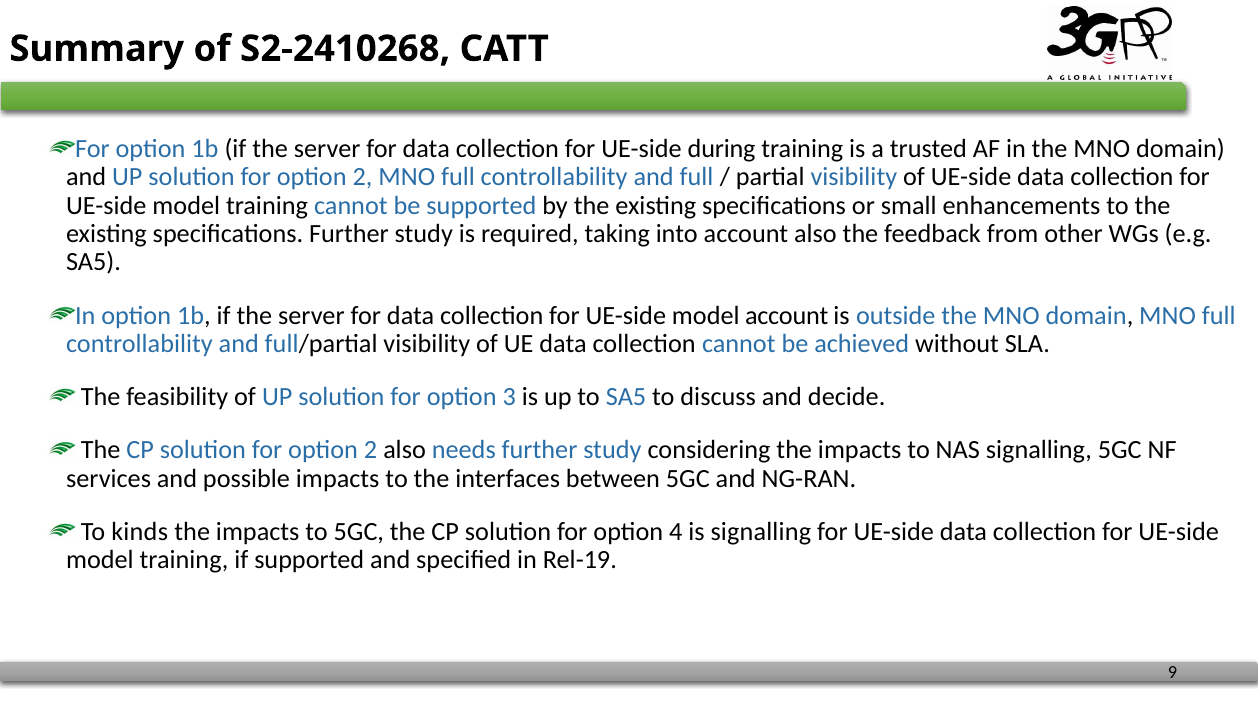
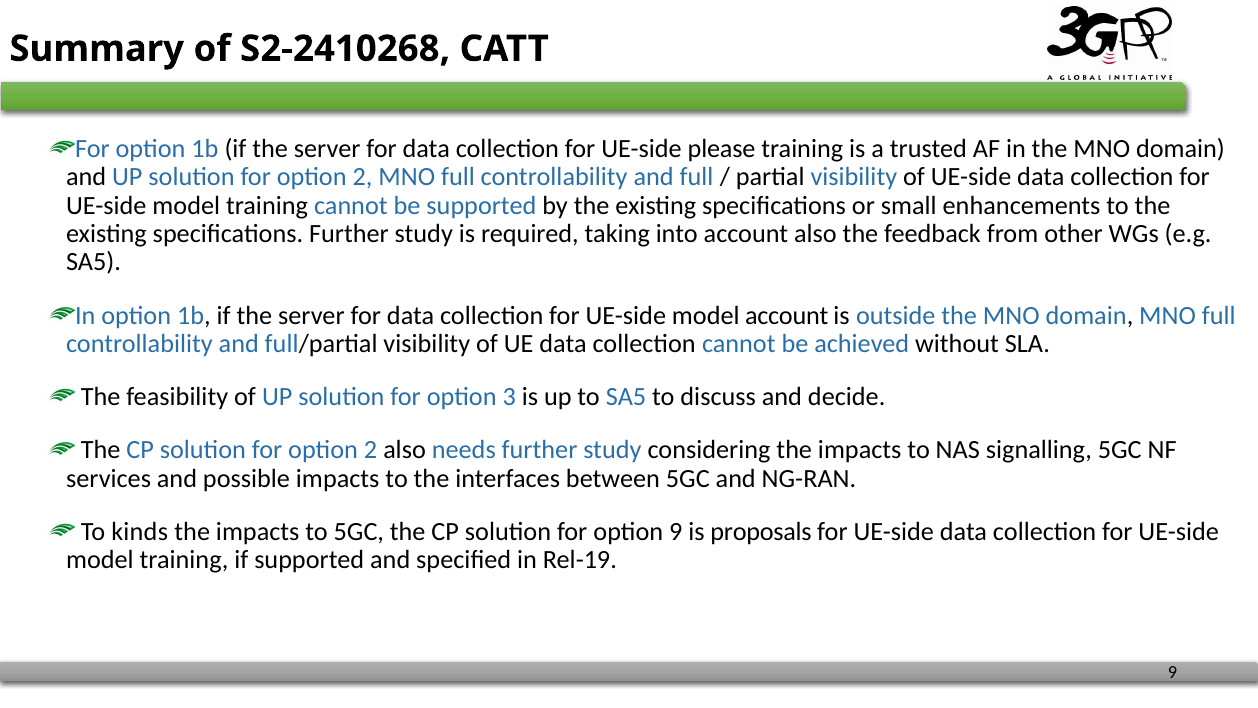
during: during -> please
option 4: 4 -> 9
is signalling: signalling -> proposals
